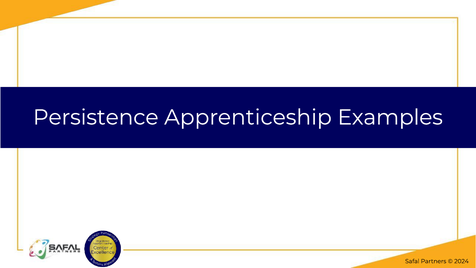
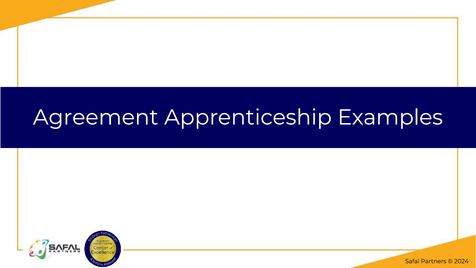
Persistence: Persistence -> Agreement
